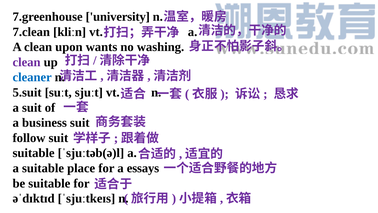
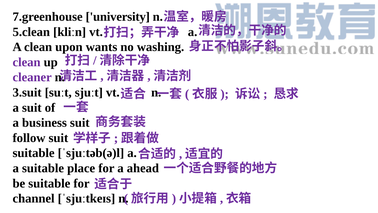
7.clean: 7.clean -> 5.clean
cleaner colour: blue -> purple
5.suit: 5.suit -> 3.suit
essays: essays -> ahead
əˈdɪktɪd: əˈdɪktɪd -> channel
